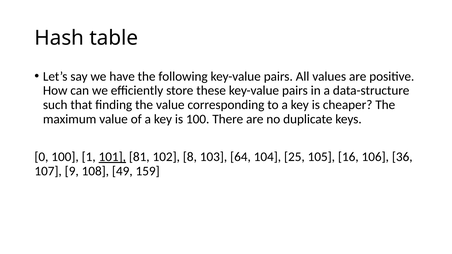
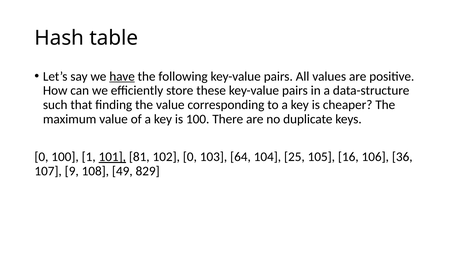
have underline: none -> present
102 8: 8 -> 0
159: 159 -> 829
